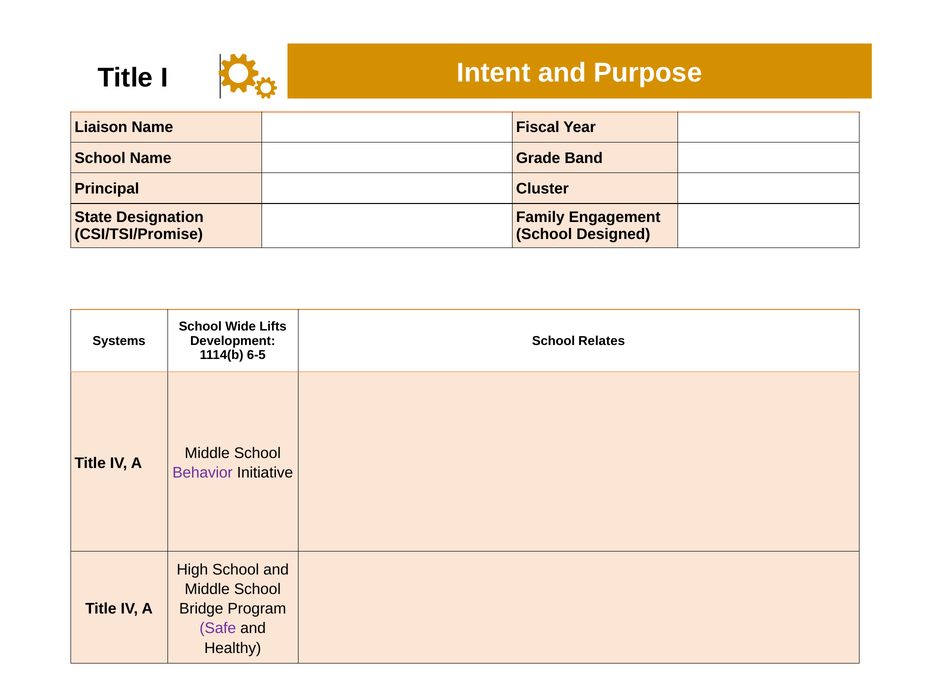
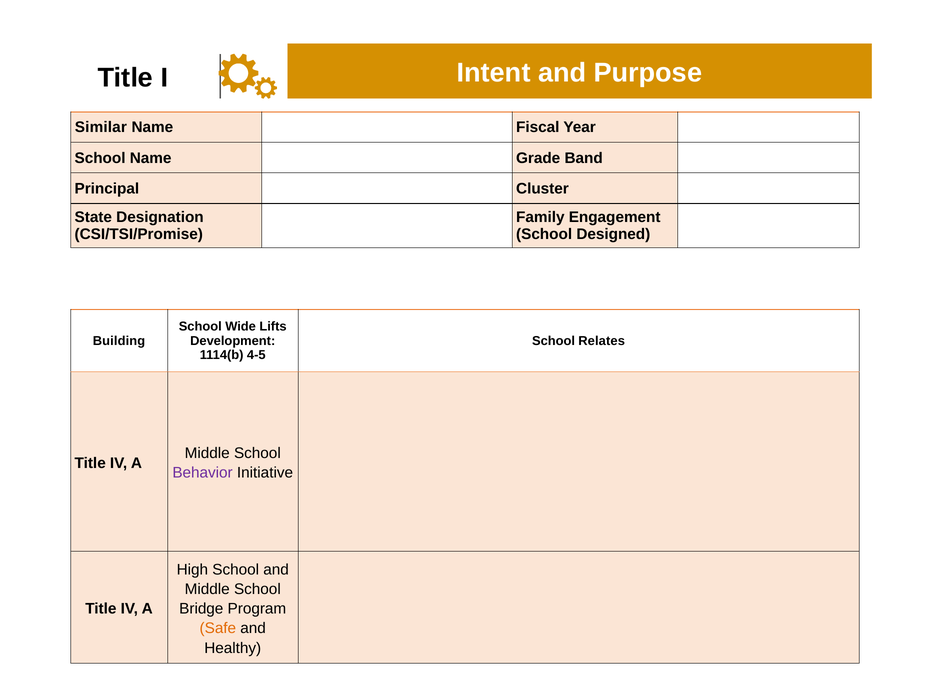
Liaison: Liaison -> Similar
Systems: Systems -> Building
6-5: 6-5 -> 4-5
Safe colour: purple -> orange
